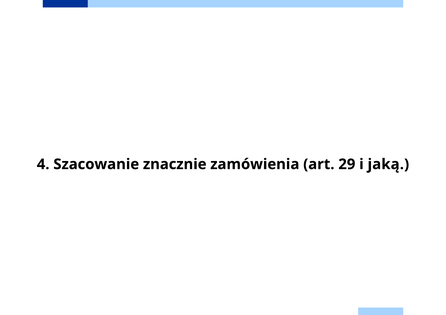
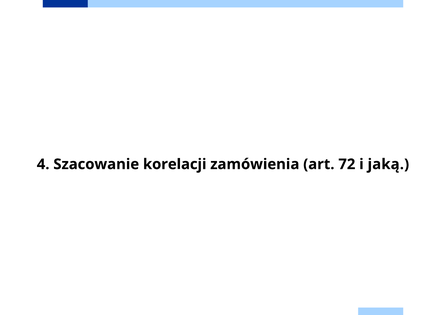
znacznie: znacznie -> korelacji
29: 29 -> 72
